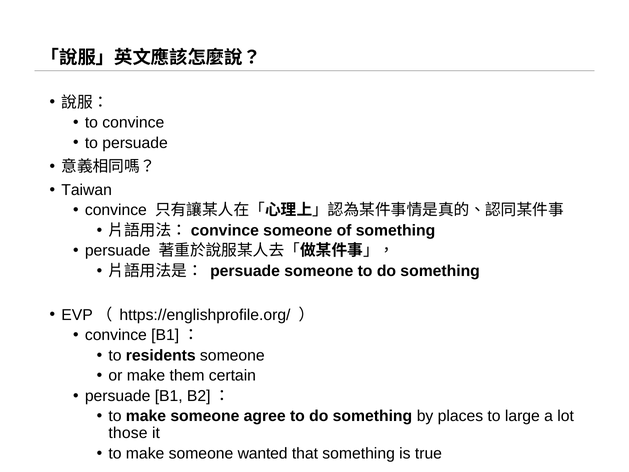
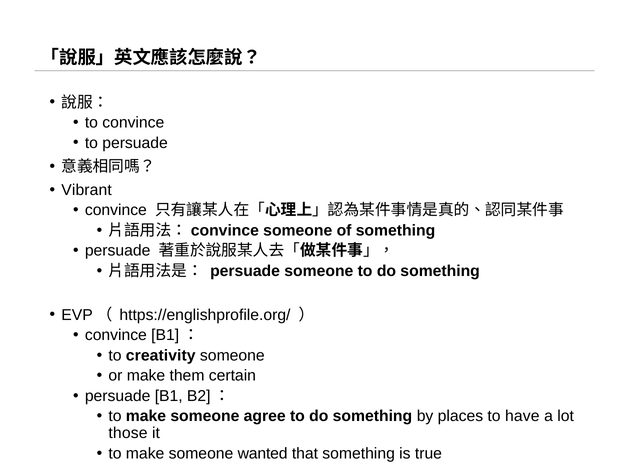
Taiwan: Taiwan -> Vibrant
residents: residents -> creativity
large: large -> have
